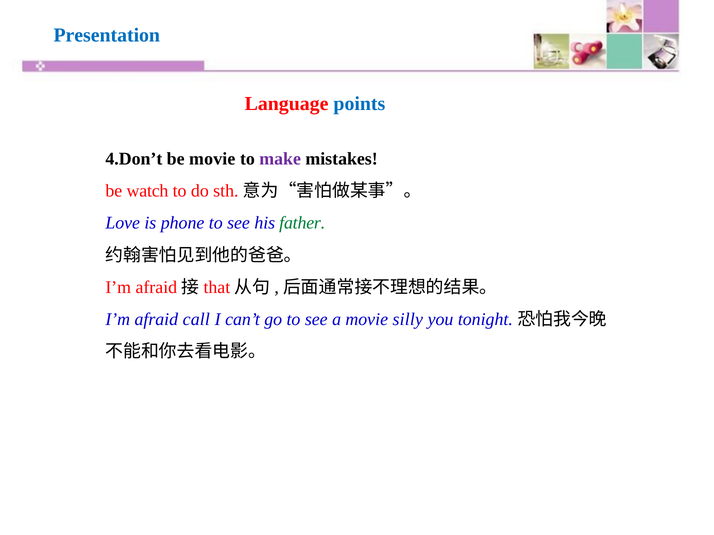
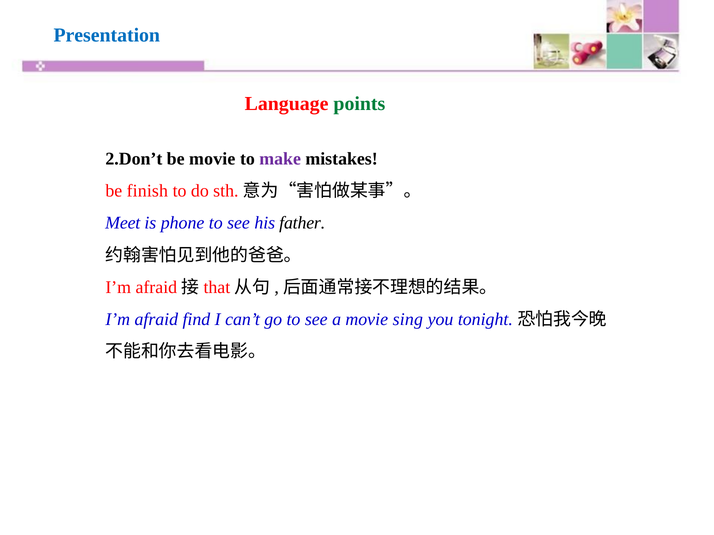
points colour: blue -> green
4.Don’t: 4.Don’t -> 2.Don’t
watch: watch -> finish
Love: Love -> Meet
father colour: green -> black
call: call -> find
silly: silly -> sing
